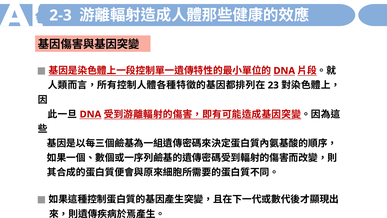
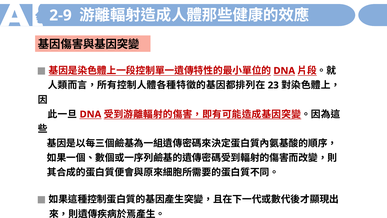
2-3: 2-3 -> 2-9
